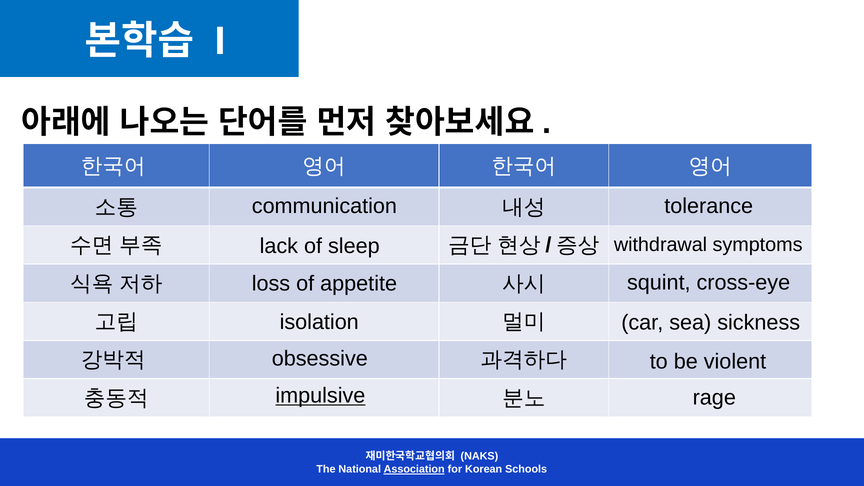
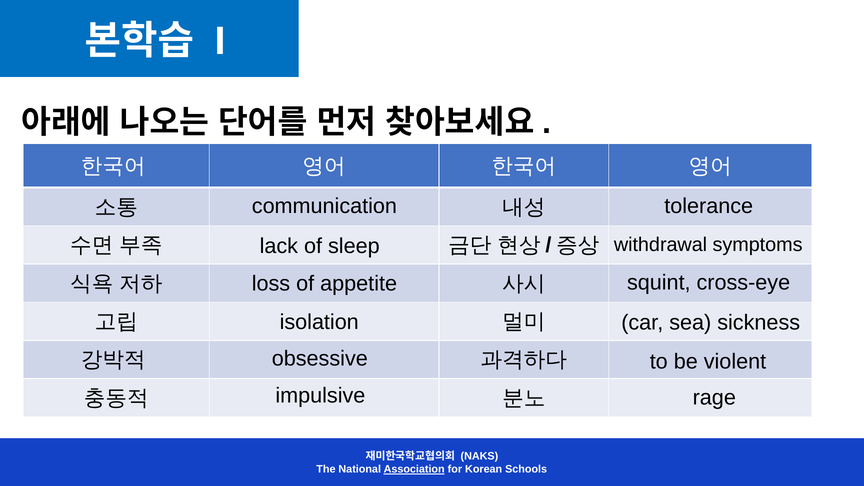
impulsive underline: present -> none
